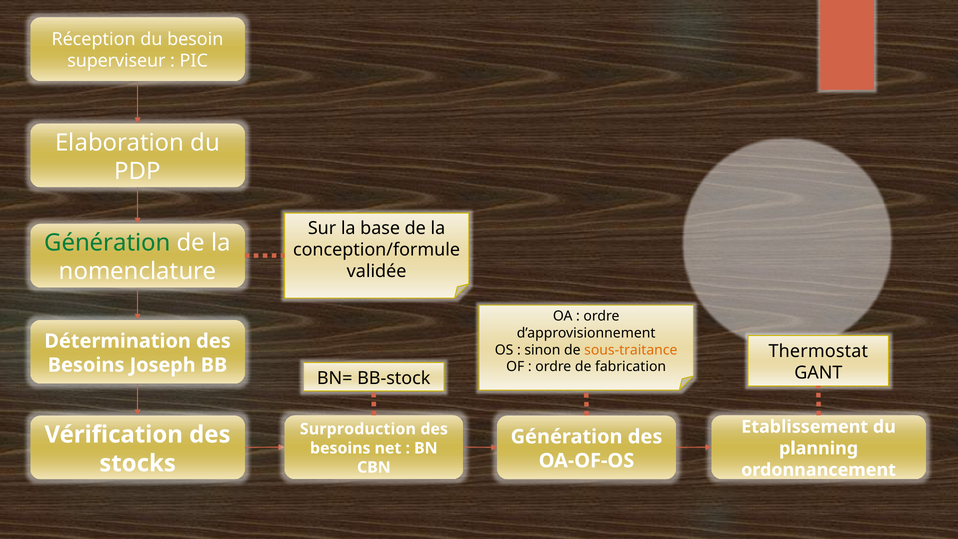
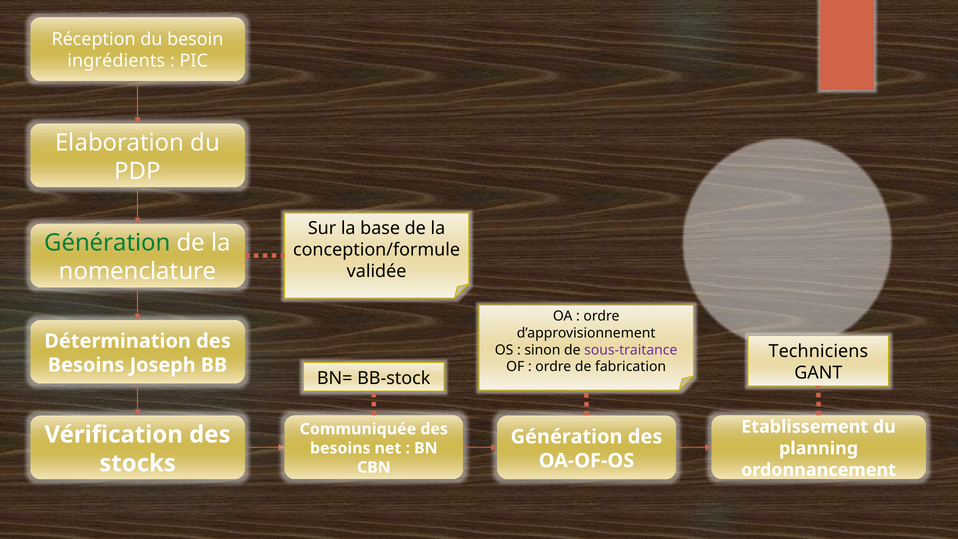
superviseur: superviseur -> ingrédients
sous-traitance colour: orange -> purple
Thermostat: Thermostat -> Techniciens
Surproduction: Surproduction -> Communiquée
